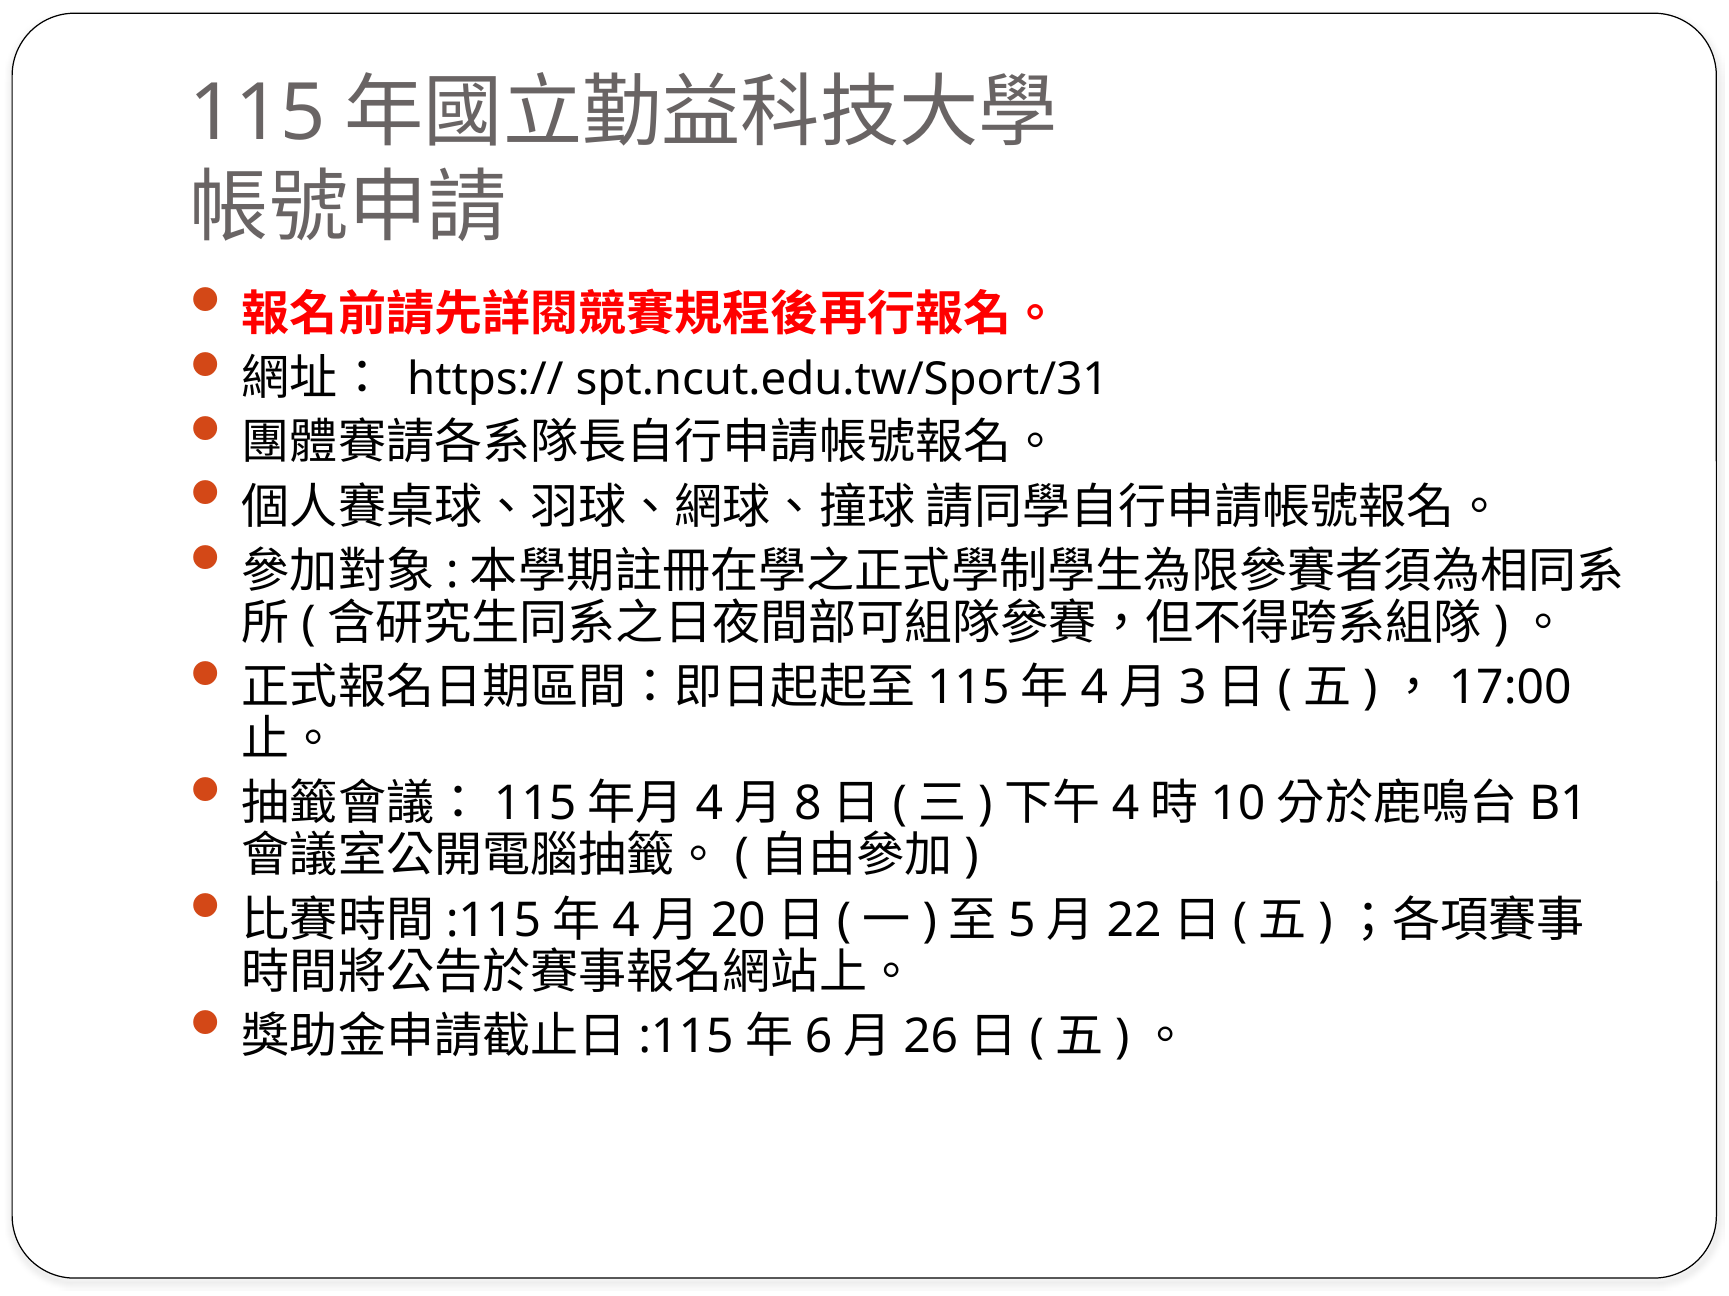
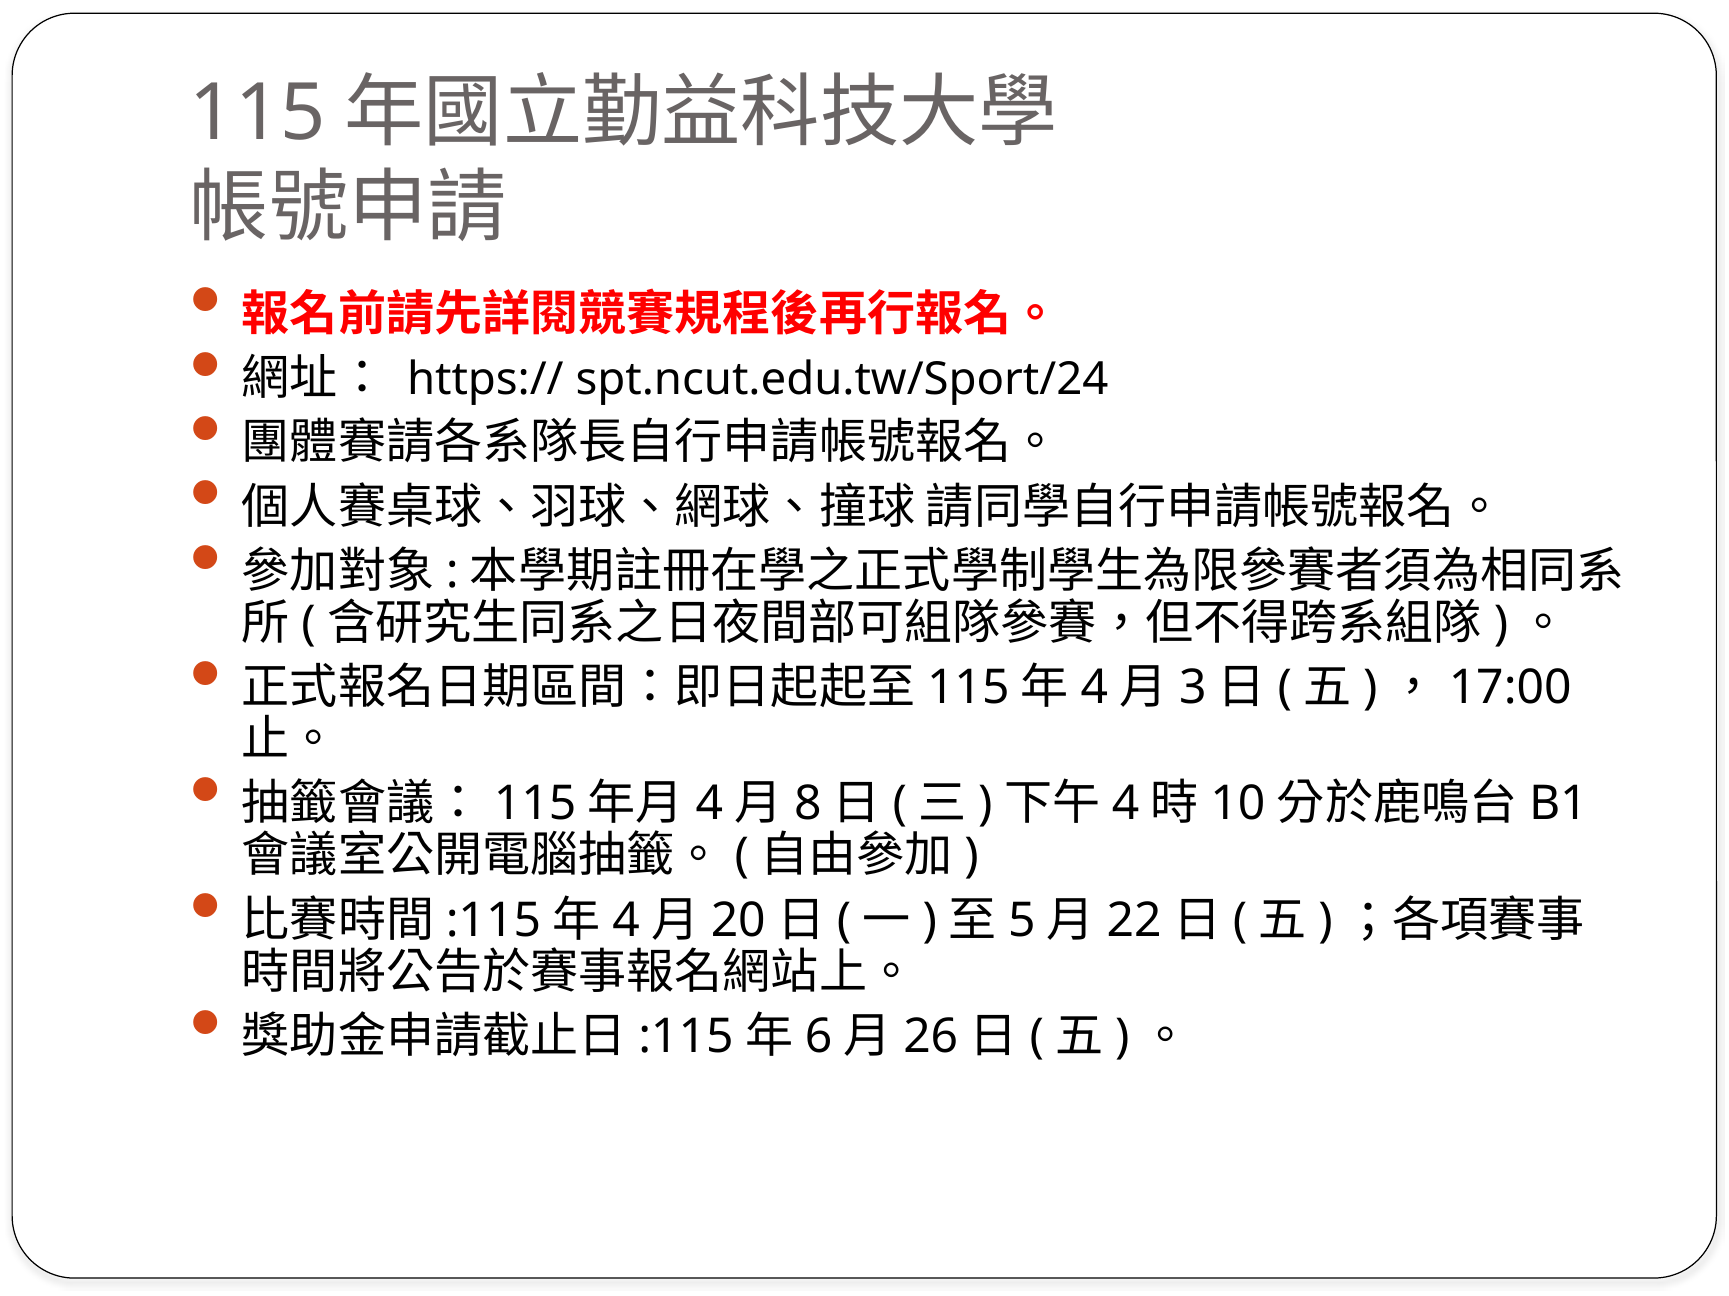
spt.ncut.edu.tw/Sport/31: spt.ncut.edu.tw/Sport/31 -> spt.ncut.edu.tw/Sport/24
